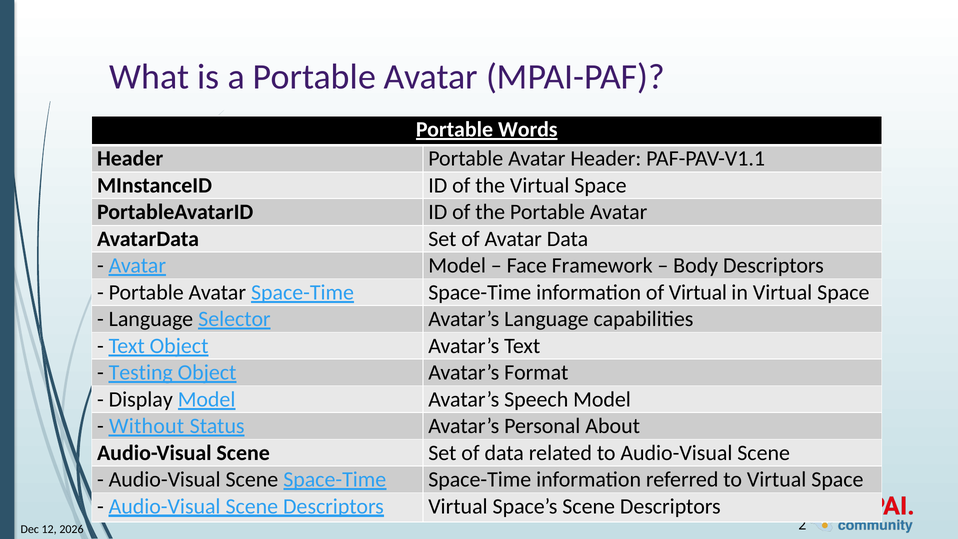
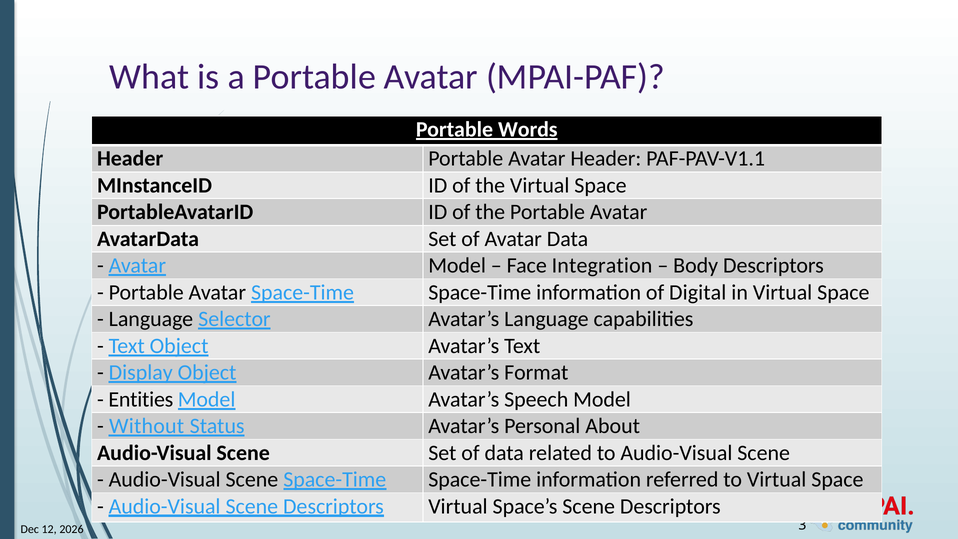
Framework: Framework -> Integration
of Virtual: Virtual -> Digital
Testing: Testing -> Display
Display: Display -> Entities
2: 2 -> 3
